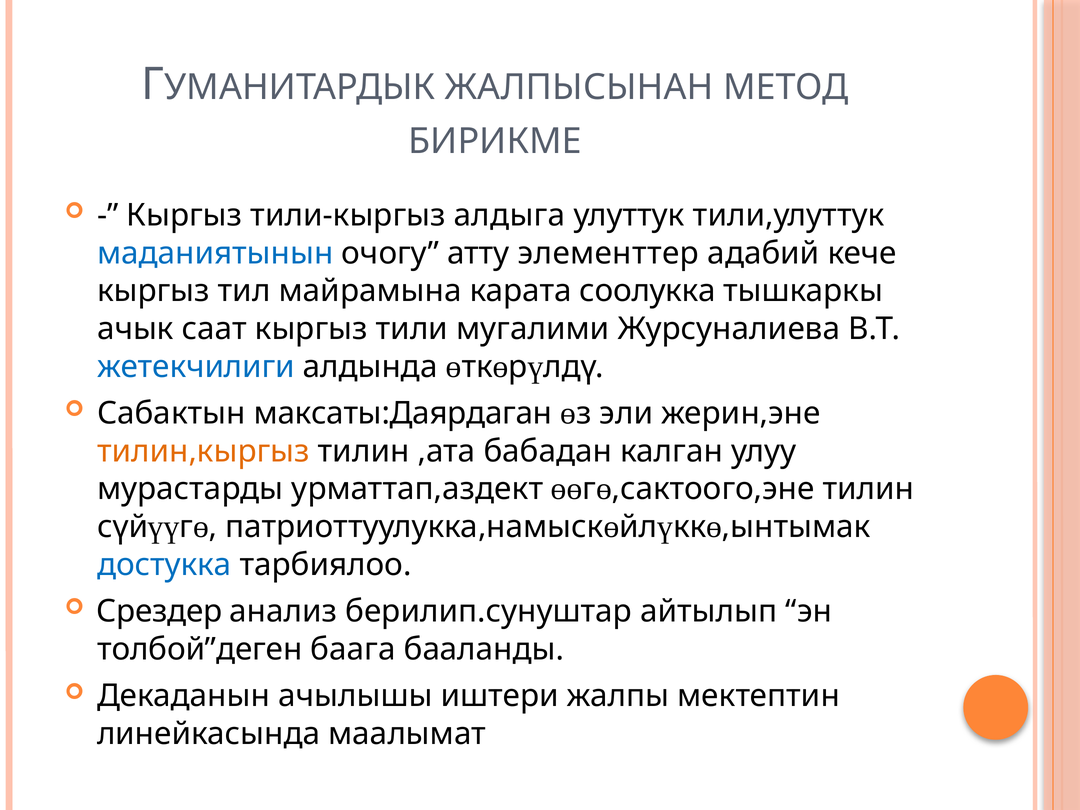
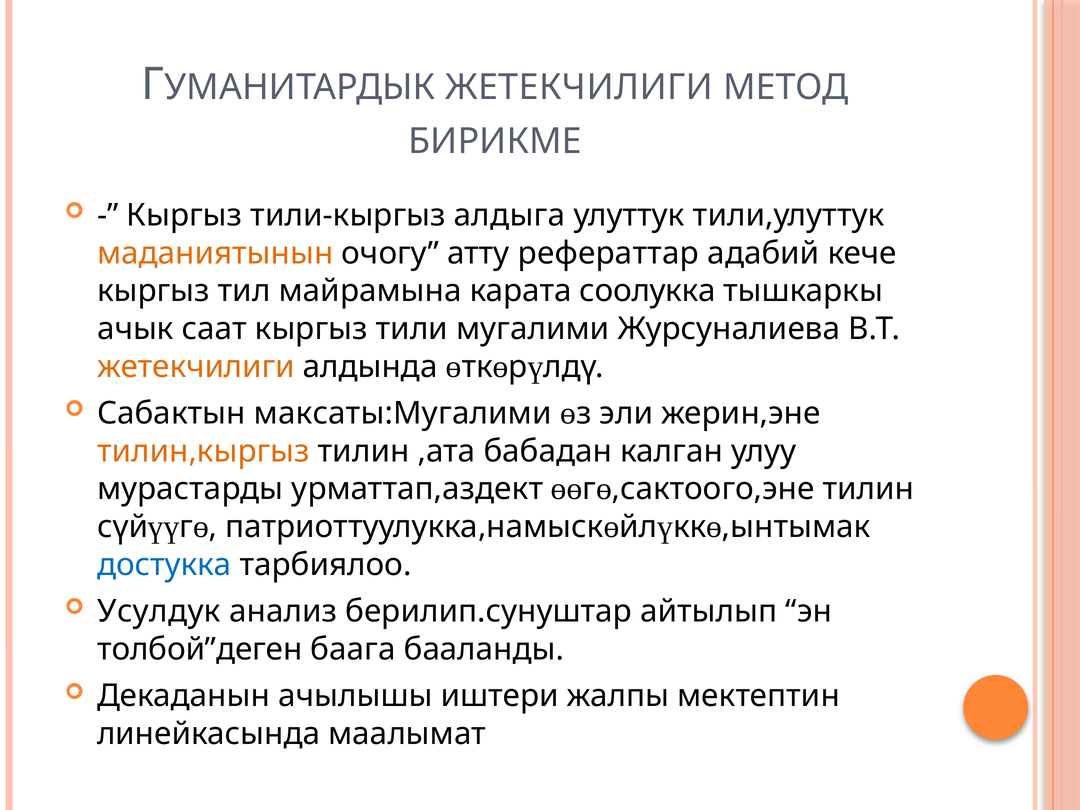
ЖАЛПЫСЫНАН at (579, 87): ЖАЛПЫСЫНАН -> ЖЕТЕКЧИЛИГИ
маданиятынын colour: blue -> orange
элементтер: элементтер -> рефераттар
жетекчилиги at (196, 367) colour: blue -> orange
максаты:Даярдаган: максаты:Даярдаган -> максаты:Мугалими
Срездер: Срездер -> Усулдук
